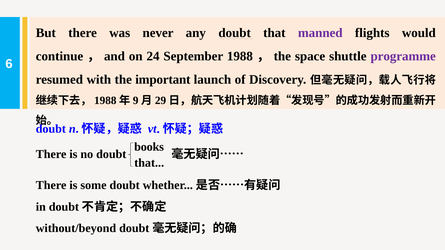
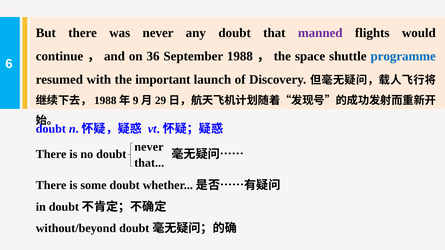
24: 24 -> 36
programme colour: purple -> blue
books at (149, 147): books -> never
